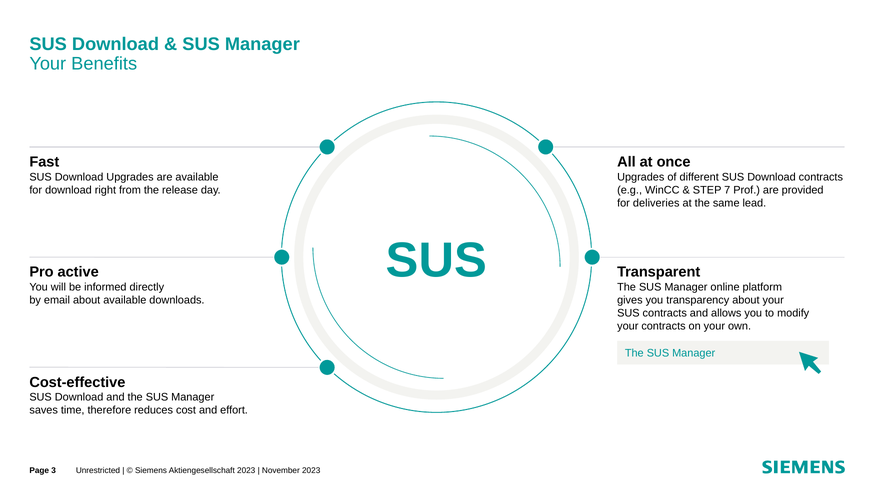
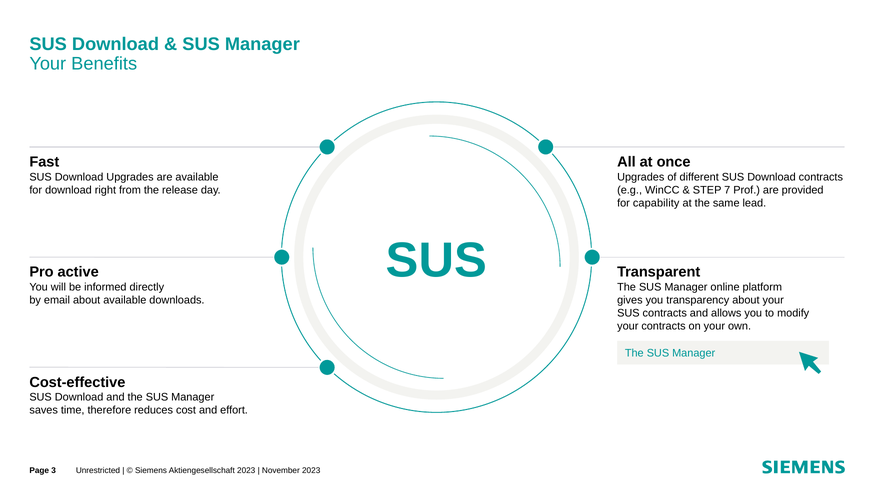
deliveries: deliveries -> capability
